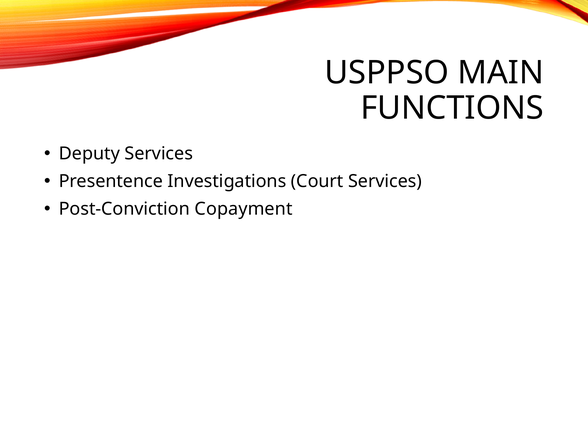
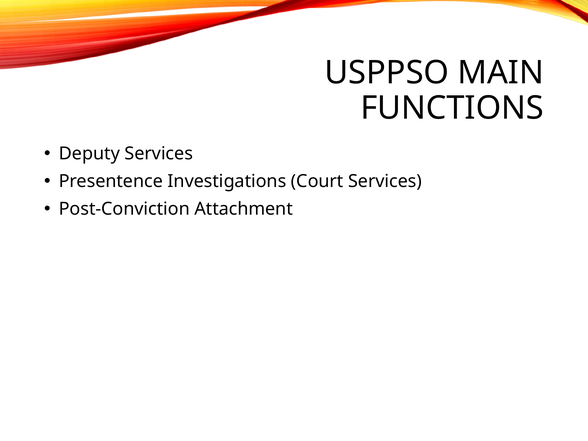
Copayment: Copayment -> Attachment
